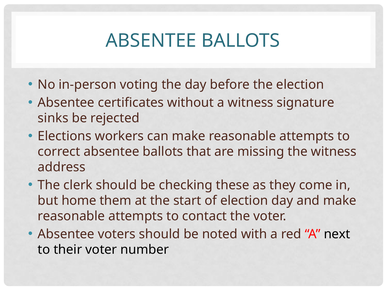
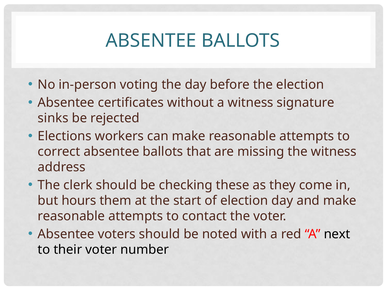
home: home -> hours
